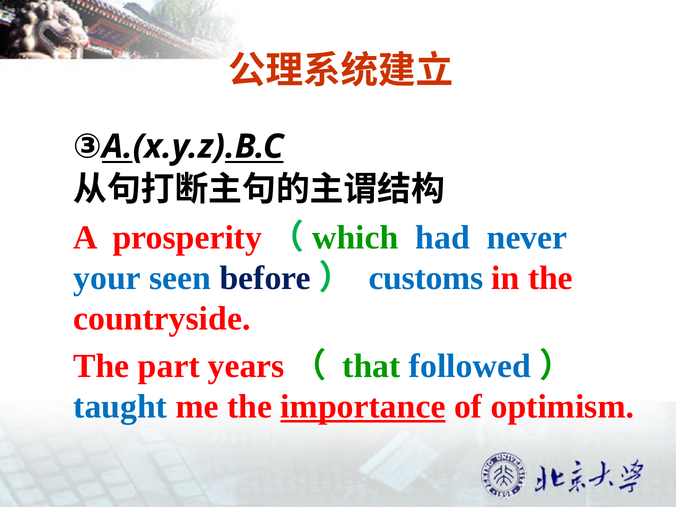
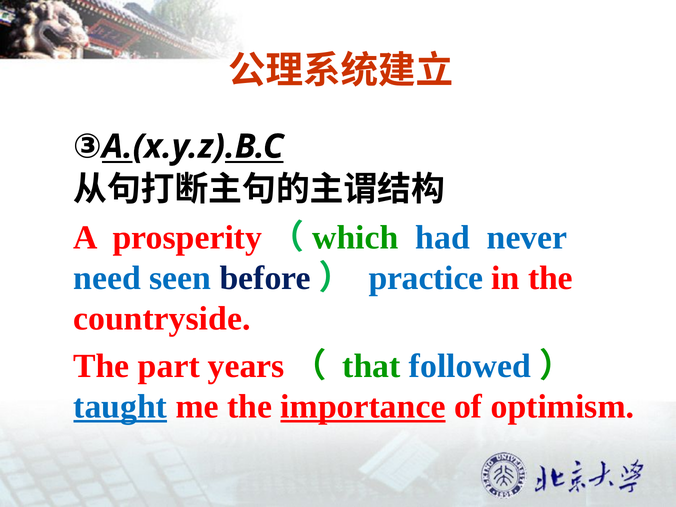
your: your -> need
customs: customs -> practice
taught underline: none -> present
